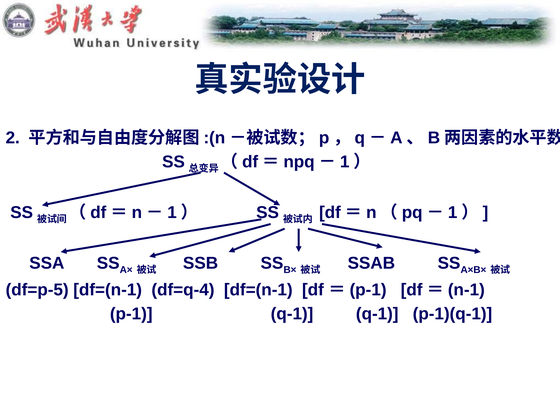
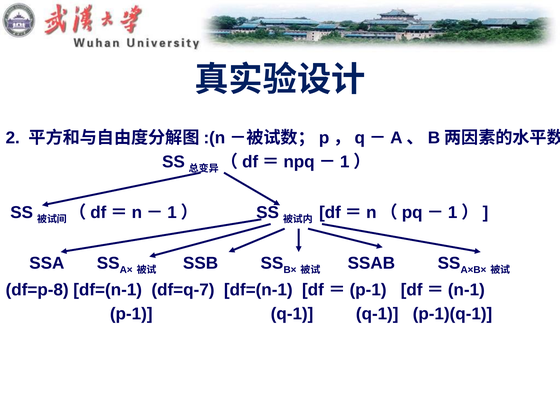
df=p-5: df=p-5 -> df=p-8
df=q-4: df=q-4 -> df=q-7
